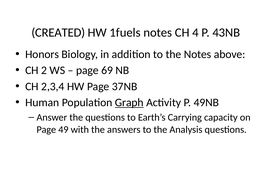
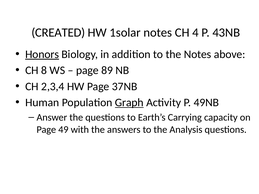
1fuels: 1fuels -> 1solar
Honors underline: none -> present
2: 2 -> 8
69: 69 -> 89
